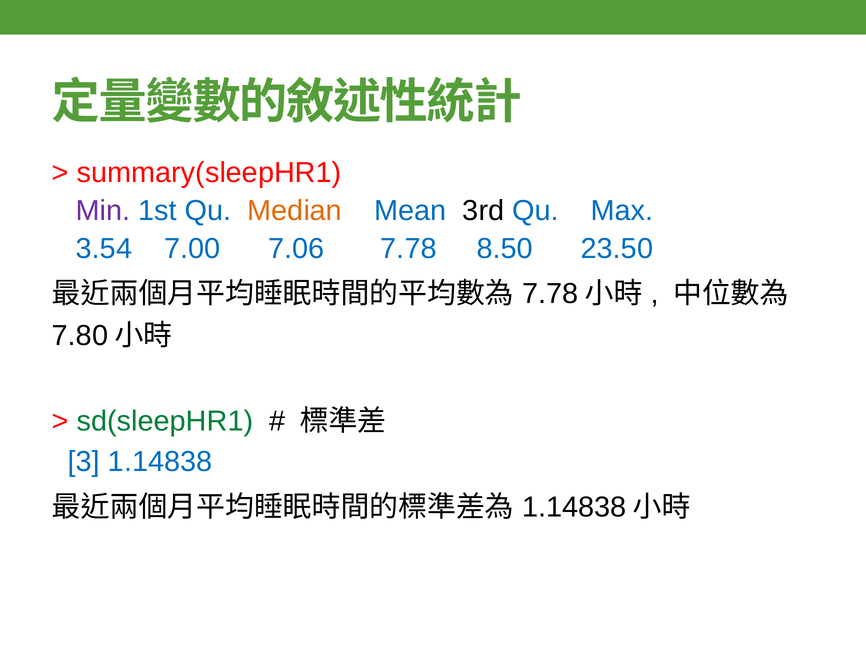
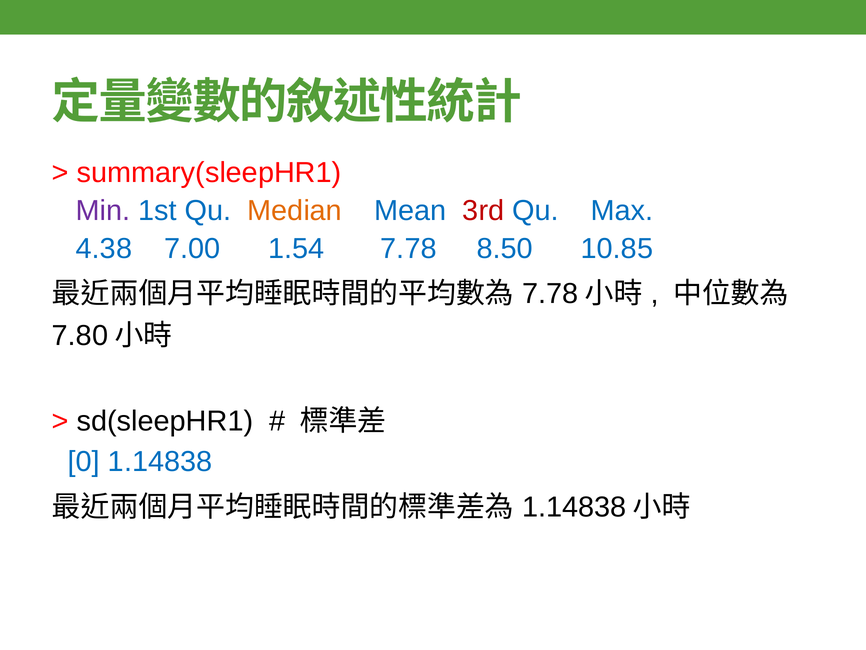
3rd colour: black -> red
3.54: 3.54 -> 4.38
7.06: 7.06 -> 1.54
23.50: 23.50 -> 10.85
sd(sleepHR1 colour: green -> black
3: 3 -> 0
